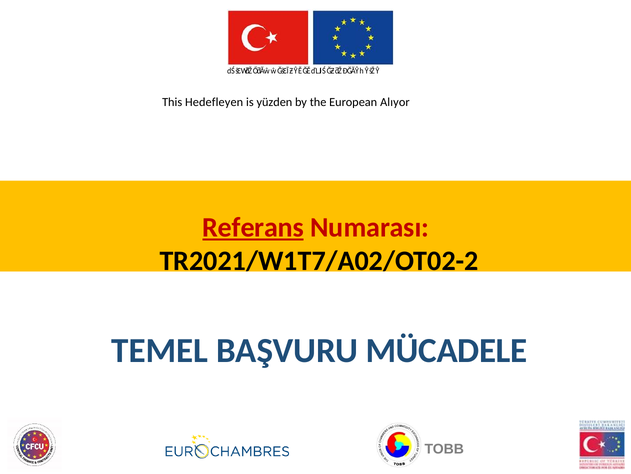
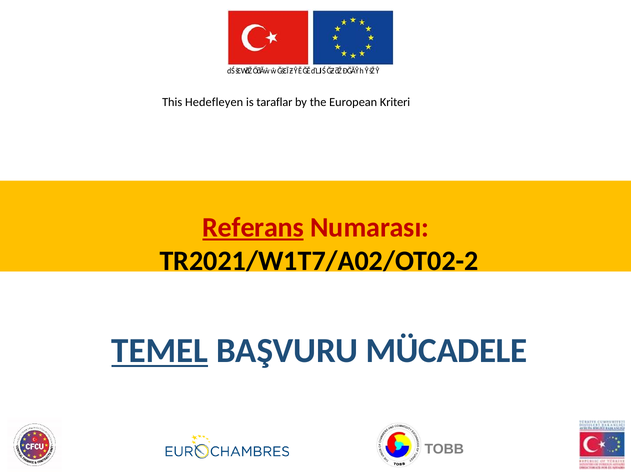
yüzden: yüzden -> taraflar
Alıyor: Alıyor -> Kriteri
TEMEL underline: none -> present
